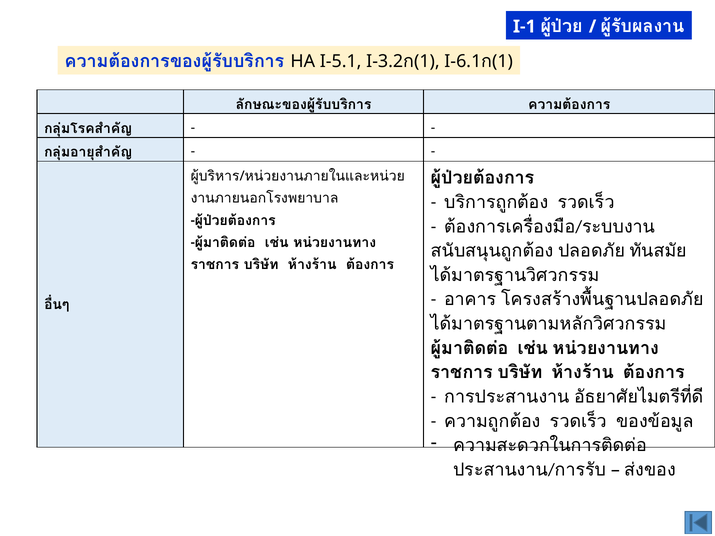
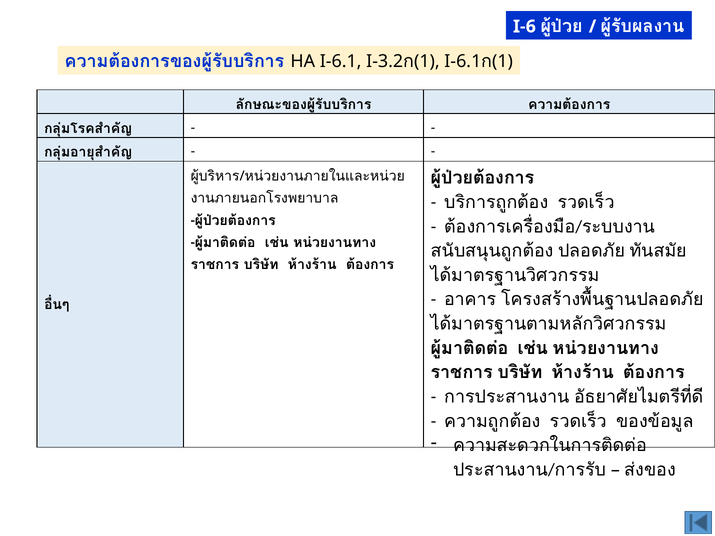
I-1: I-1 -> I-6
I-5.1: I-5.1 -> I-6.1
